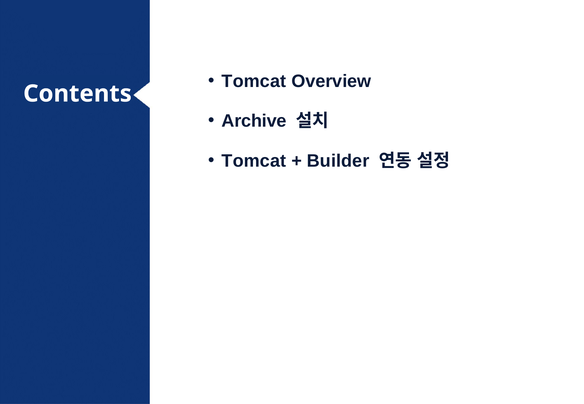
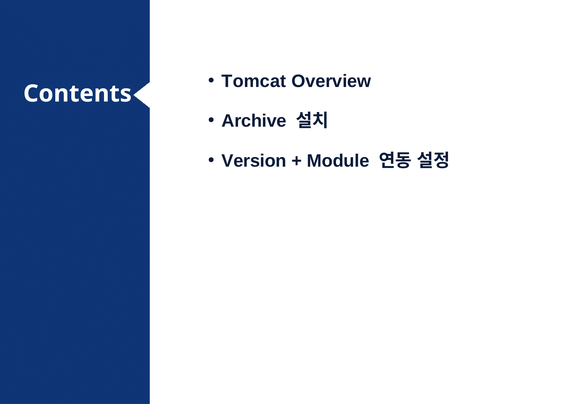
Tomcat at (254, 161): Tomcat -> Version
Builder: Builder -> Module
